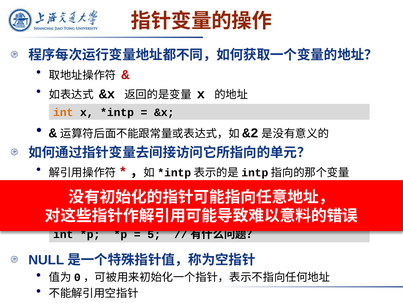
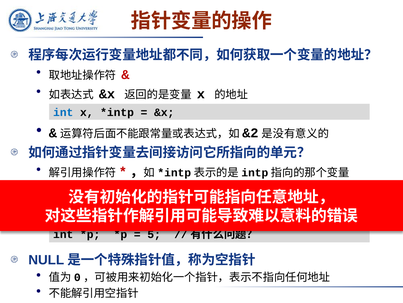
int at (63, 112) colour: orange -> blue
